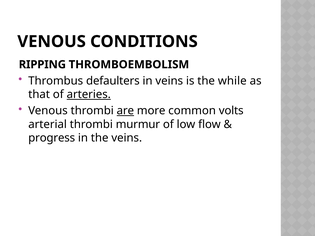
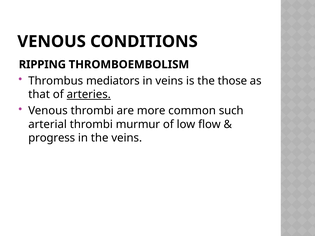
defaulters: defaulters -> mediators
while: while -> those
are underline: present -> none
volts: volts -> such
